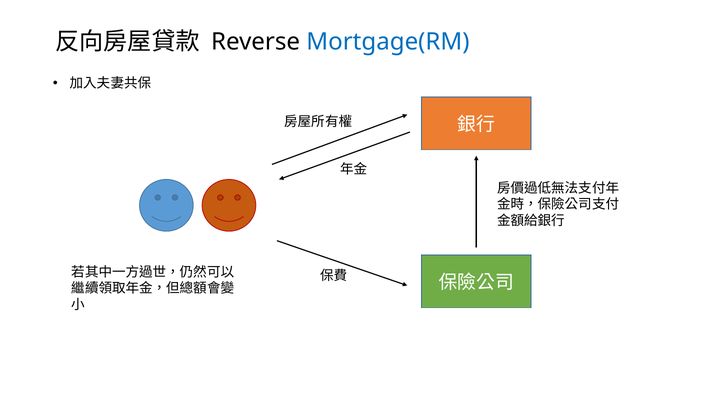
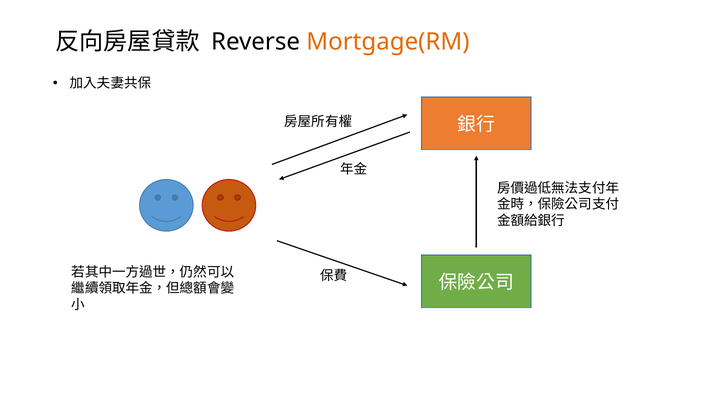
Mortgage(RM colour: blue -> orange
